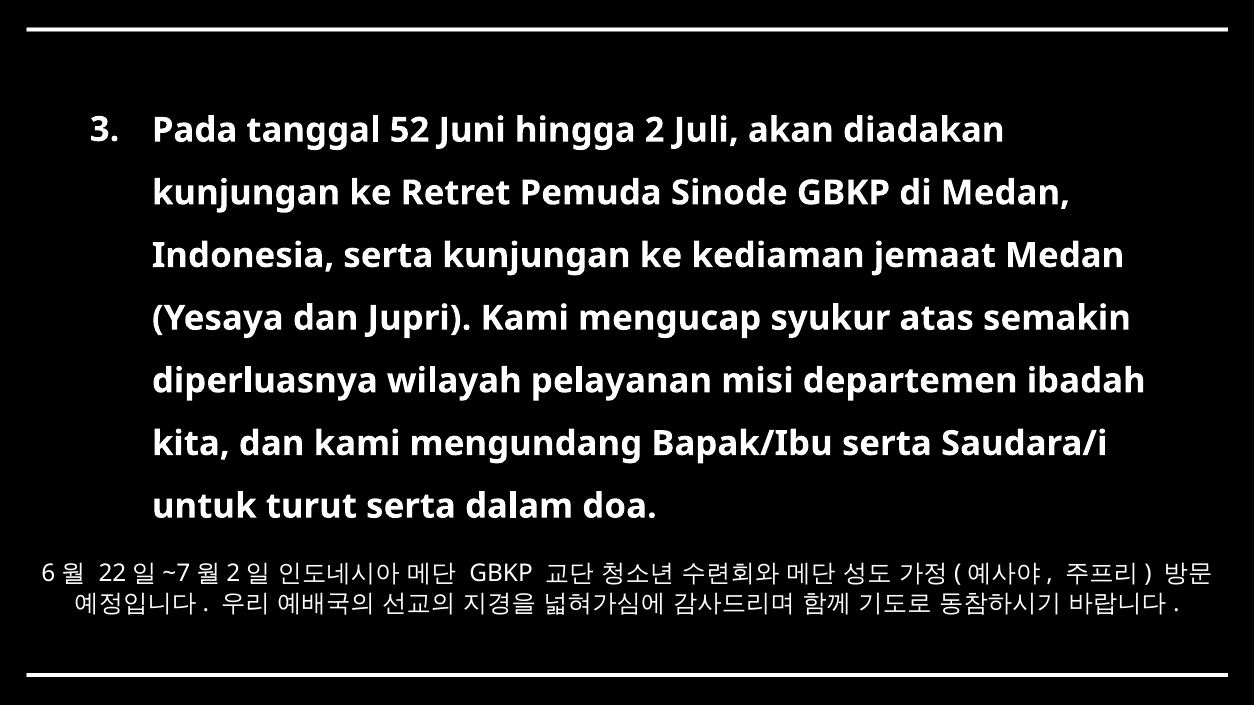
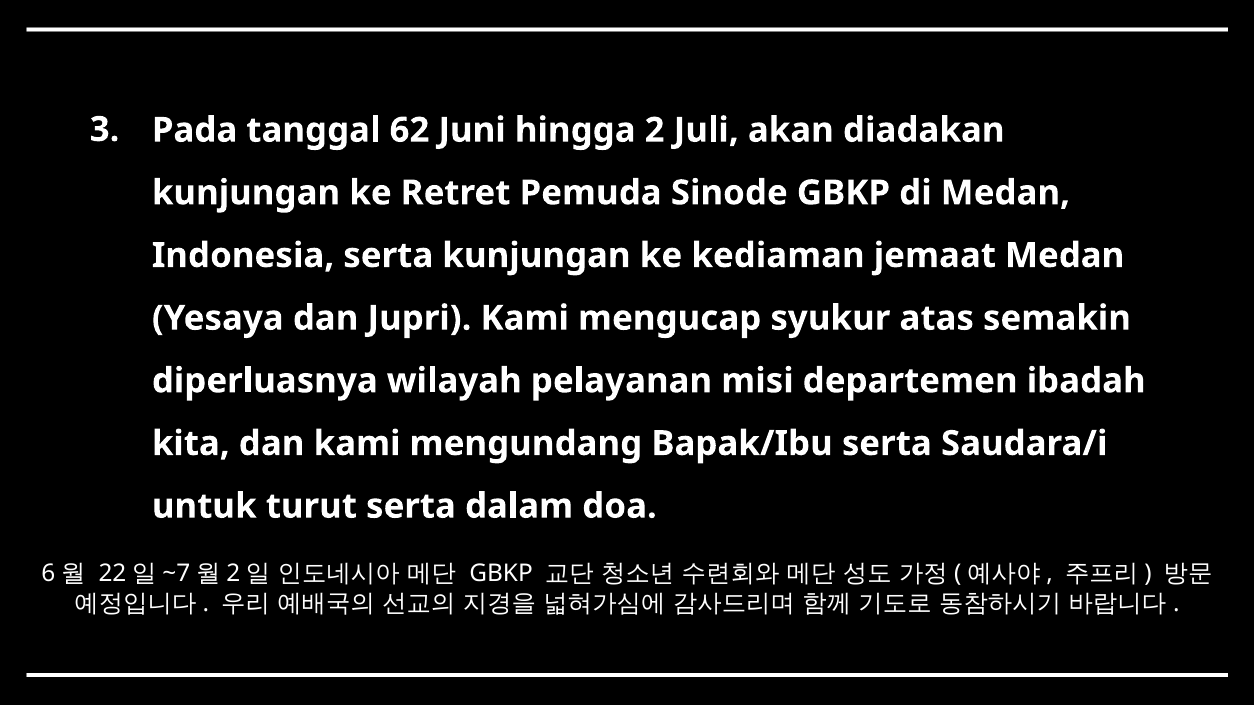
52: 52 -> 62
